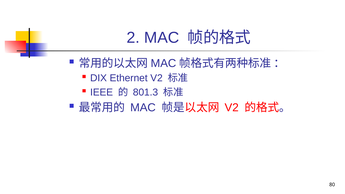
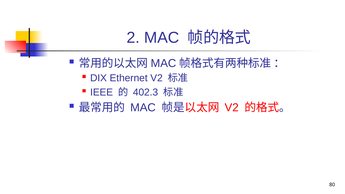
801.3: 801.3 -> 402.3
